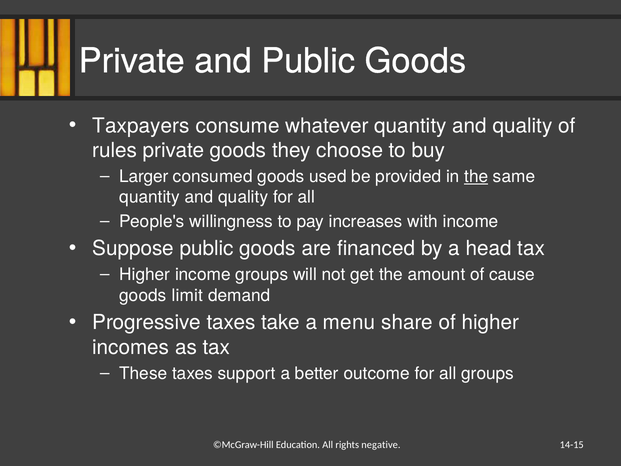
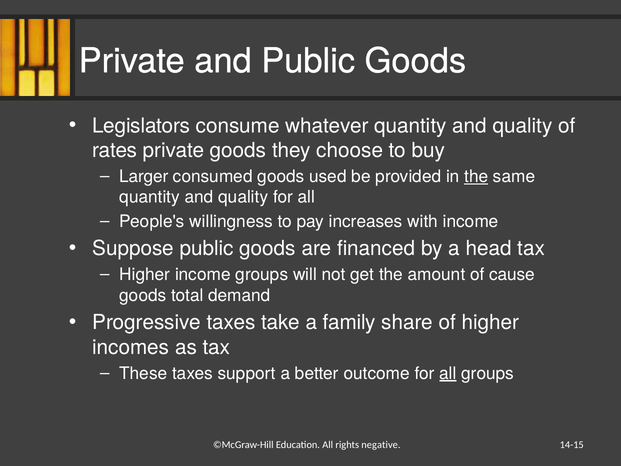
Taxpayers: Taxpayers -> Legislators
rules: rules -> rates
limit: limit -> total
menu: menu -> family
all at (448, 373) underline: none -> present
